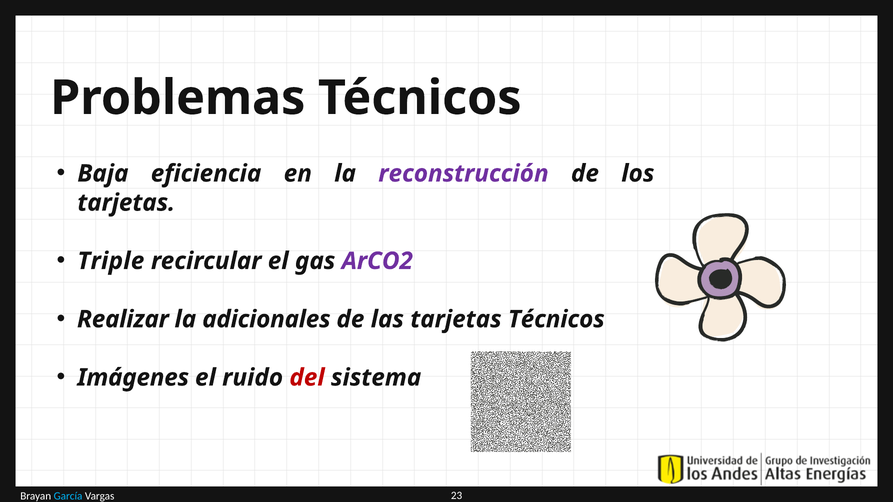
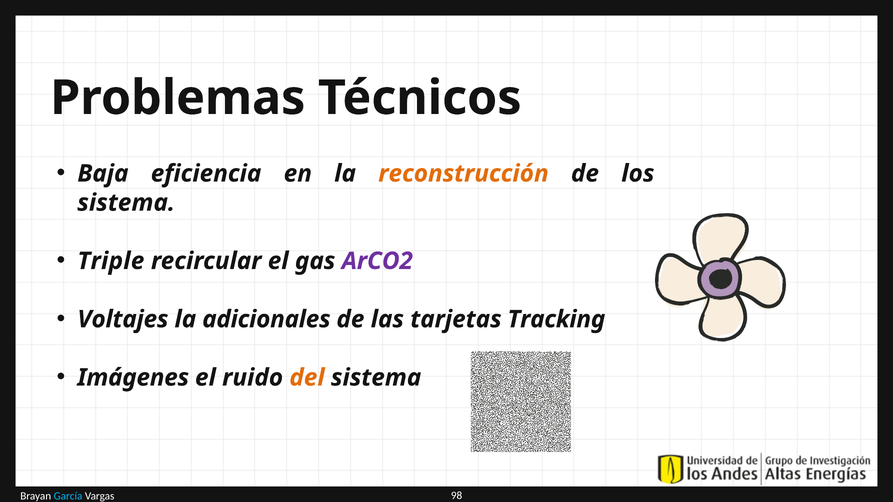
reconstrucción colour: purple -> orange
tarjetas at (126, 203): tarjetas -> sistema
Realizar: Realizar -> Voltajes
tarjetas Técnicos: Técnicos -> Tracking
del colour: red -> orange
23: 23 -> 98
